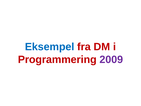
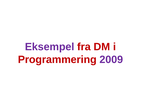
Eksempel colour: blue -> purple
